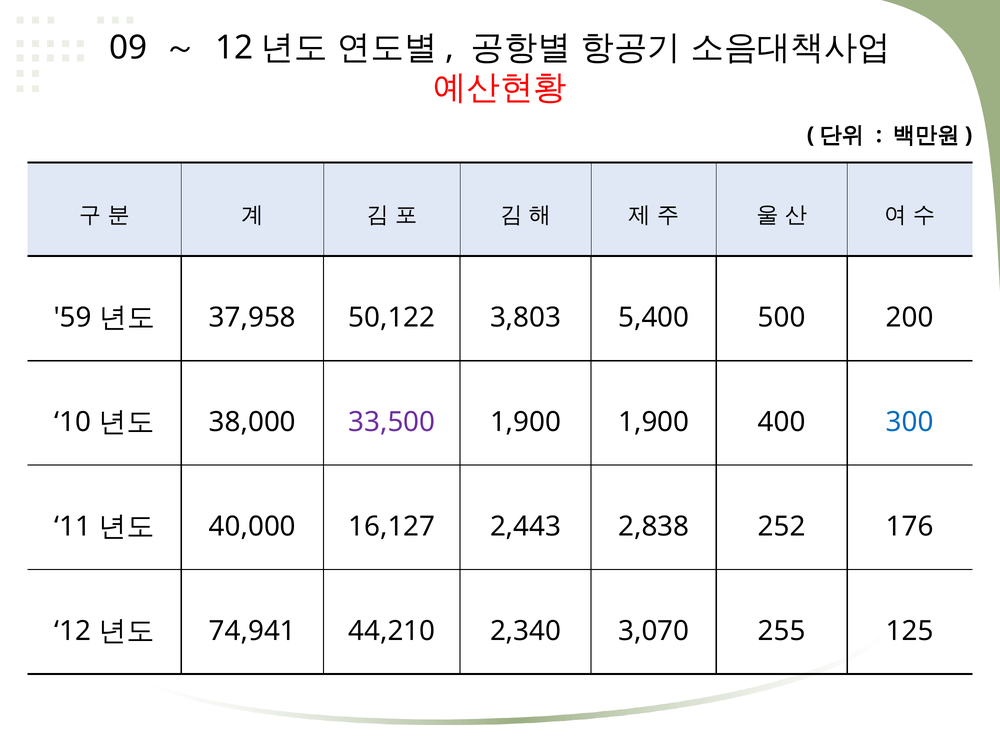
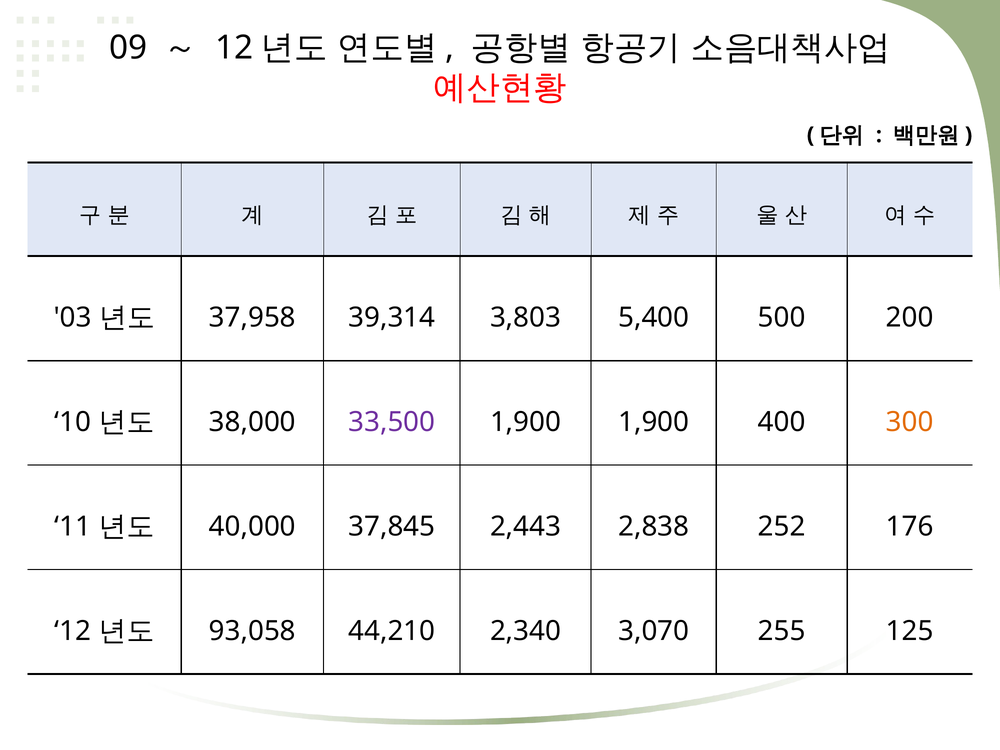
59: 59 -> 03
50,122: 50,122 -> 39,314
300 colour: blue -> orange
16,127: 16,127 -> 37,845
74,941: 74,941 -> 93,058
